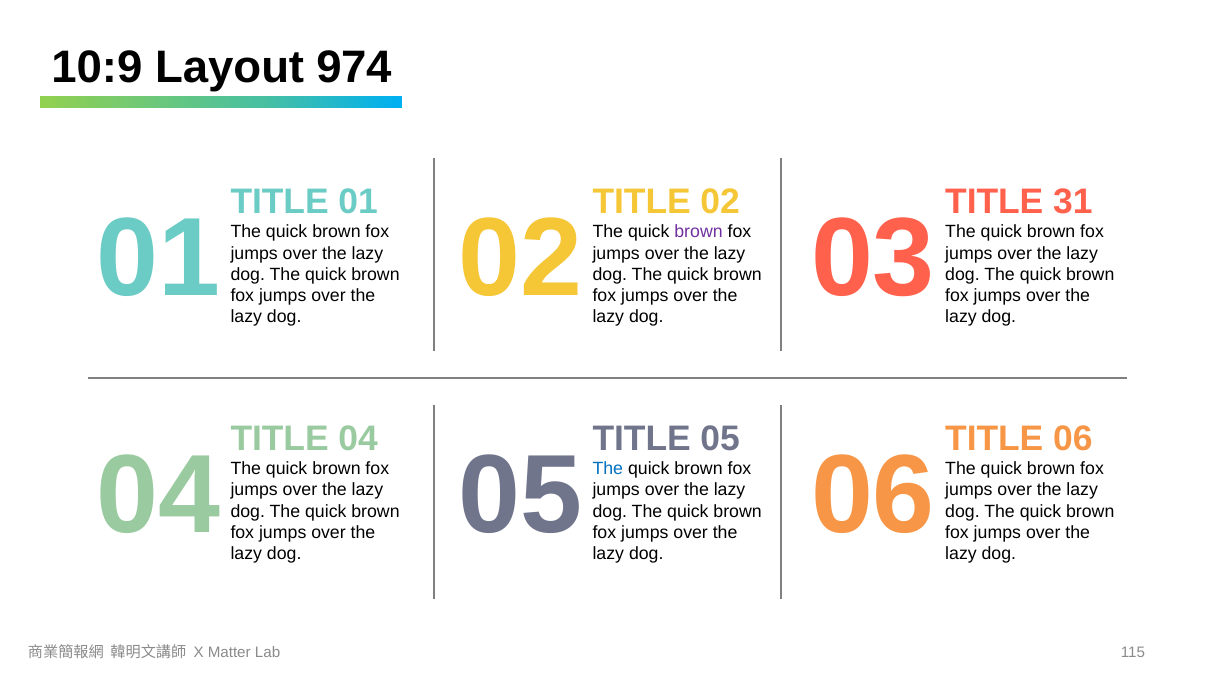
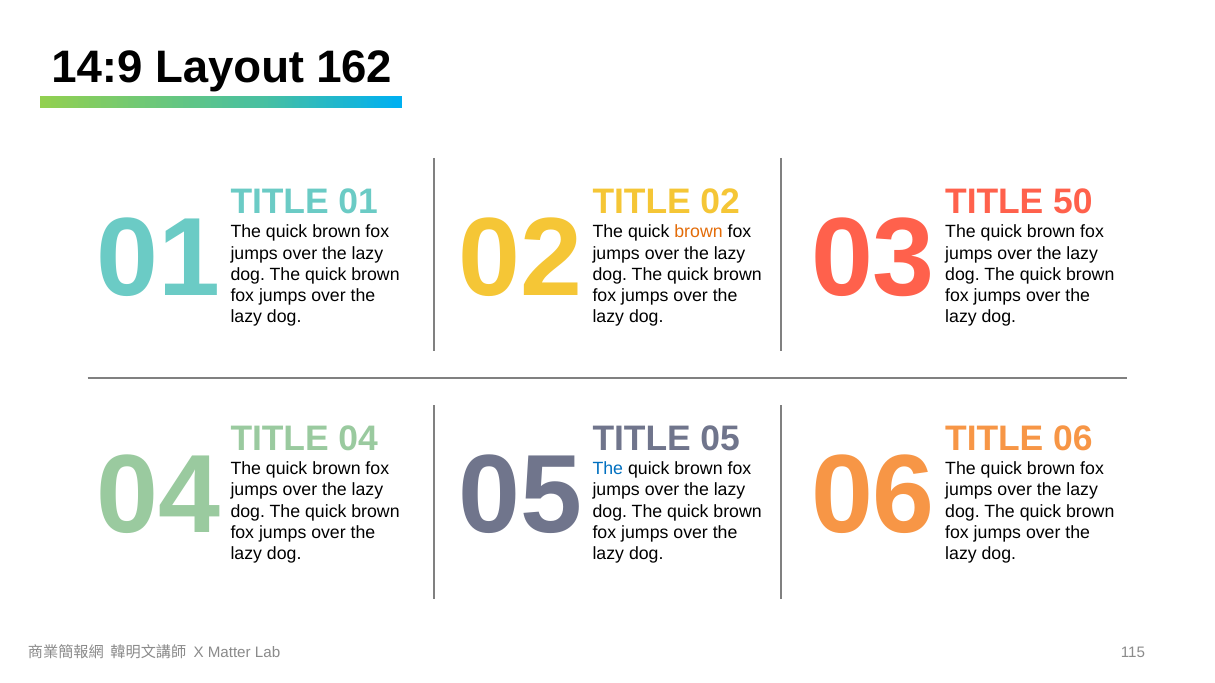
10:9: 10:9 -> 14:9
974: 974 -> 162
31: 31 -> 50
brown at (699, 232) colour: purple -> orange
